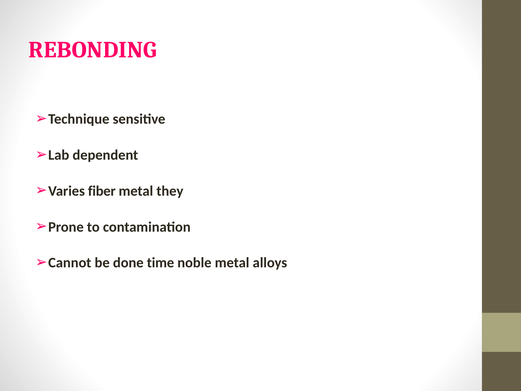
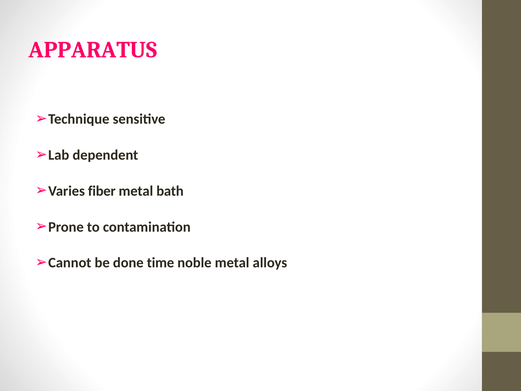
REBONDING: REBONDING -> APPARATUS
they: they -> bath
